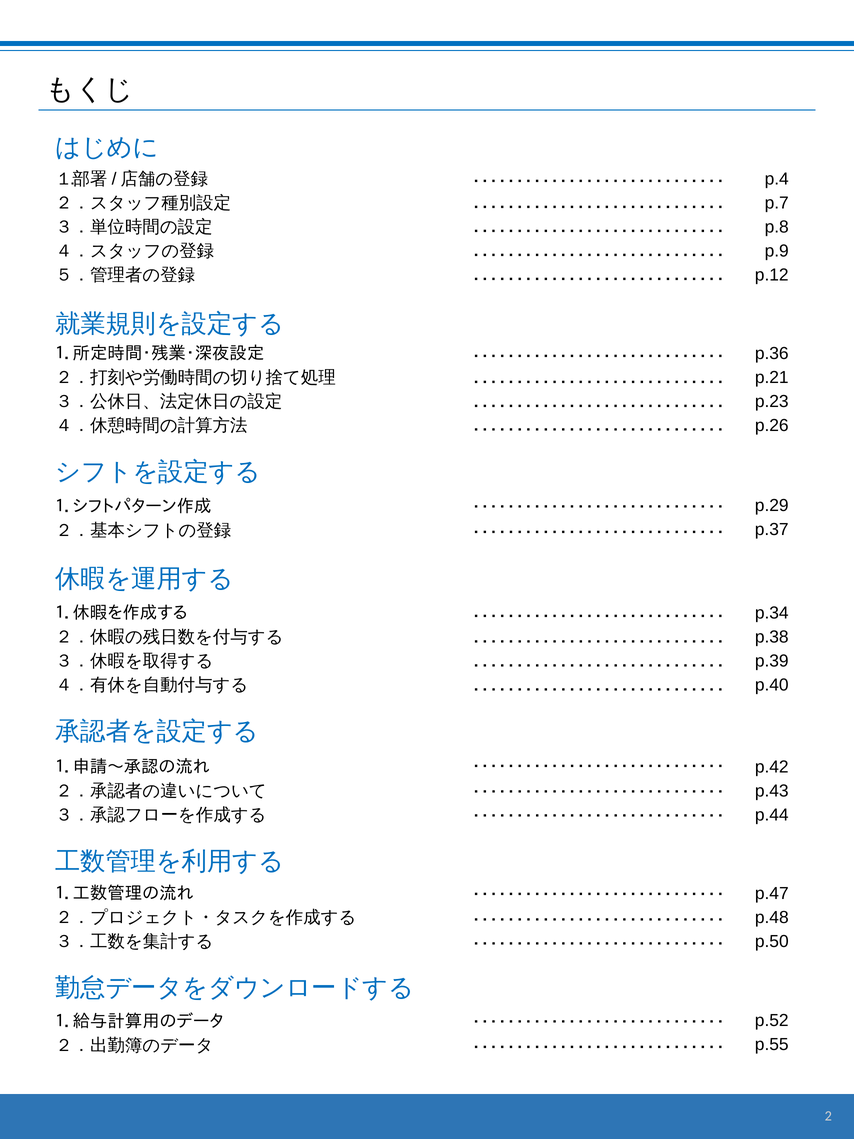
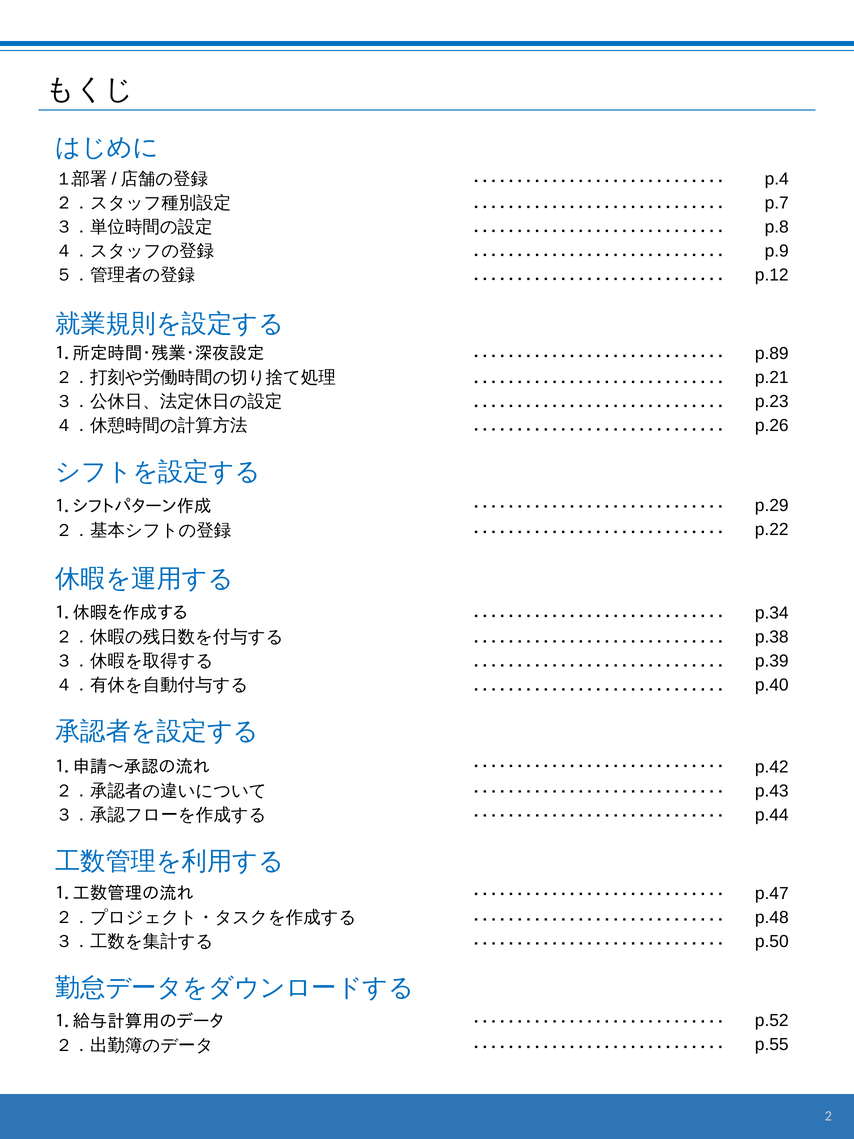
p.36: p.36 -> p.89
p.37: p.37 -> p.22
